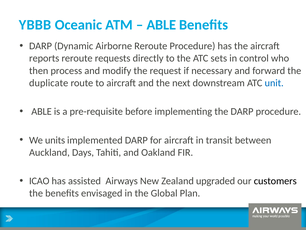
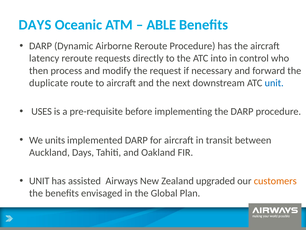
YBBB at (35, 25): YBBB -> DAYS
reports: reports -> latency
sets: sets -> into
ABLE at (42, 111): ABLE -> USES
ICAO at (39, 181): ICAO -> UNIT
customers colour: black -> orange
